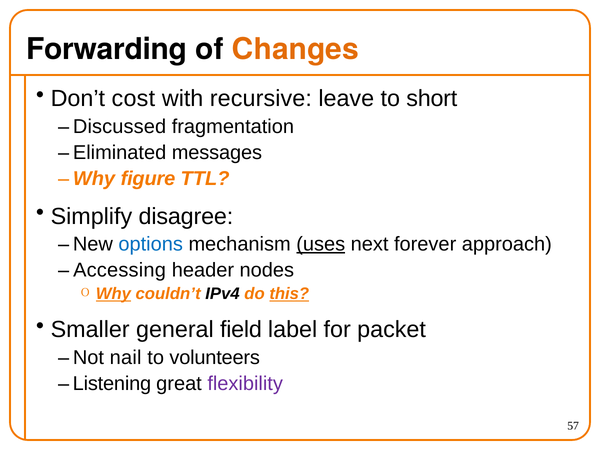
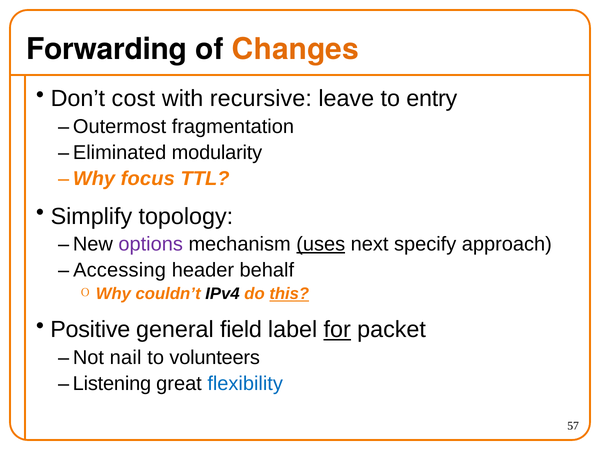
short: short -> entry
Discussed: Discussed -> Outermost
messages: messages -> modularity
figure: figure -> focus
disagree: disagree -> topology
options colour: blue -> purple
forever: forever -> specify
nodes: nodes -> behalf
Why at (113, 294) underline: present -> none
Smaller: Smaller -> Positive
for underline: none -> present
flexibility colour: purple -> blue
